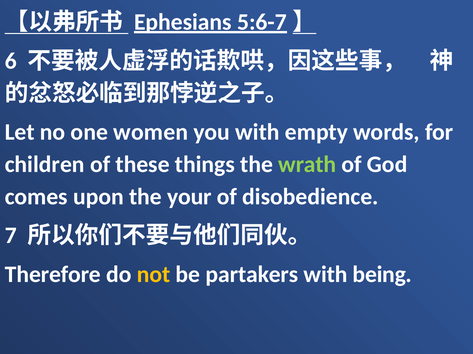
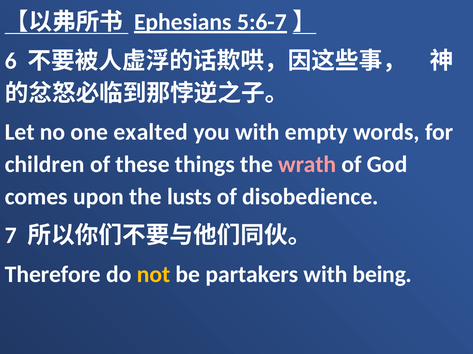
women: women -> exalted
wrath colour: light green -> pink
your: your -> lusts
